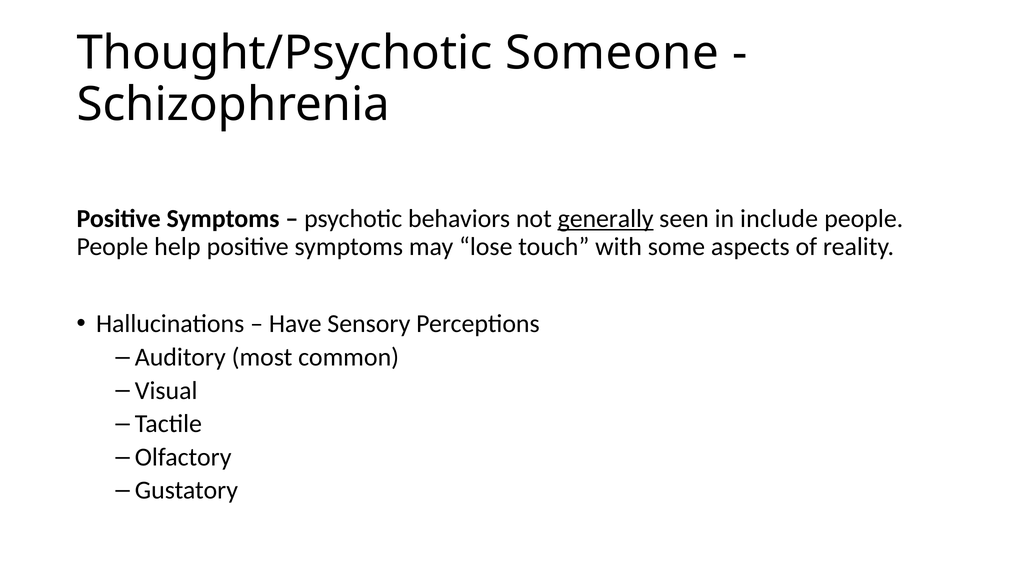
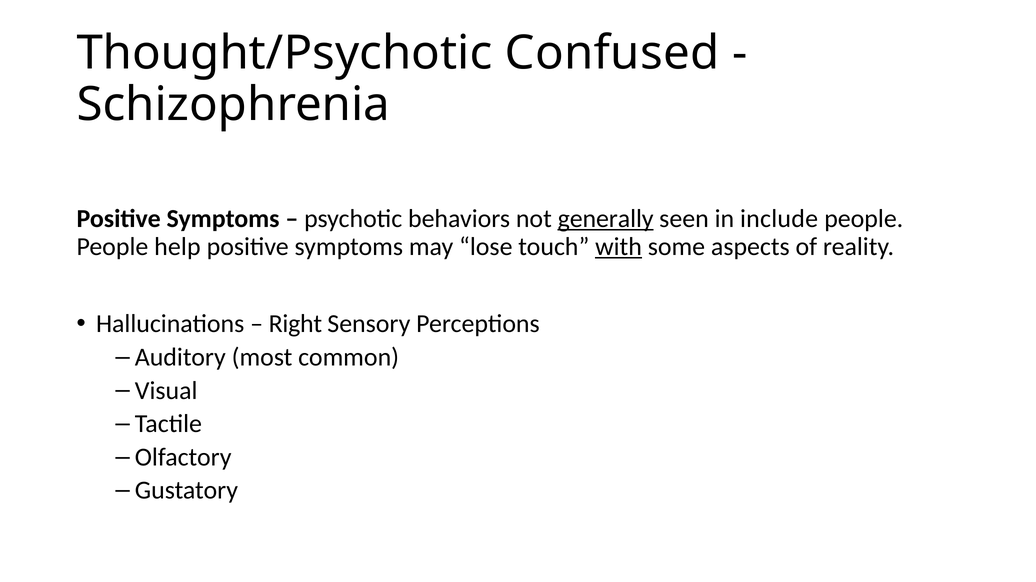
Someone: Someone -> Confused
with underline: none -> present
Have: Have -> Right
